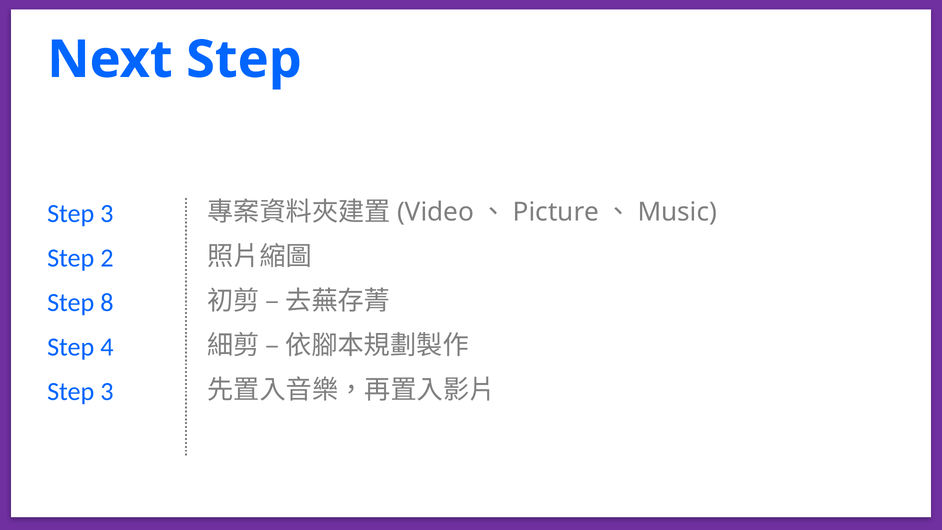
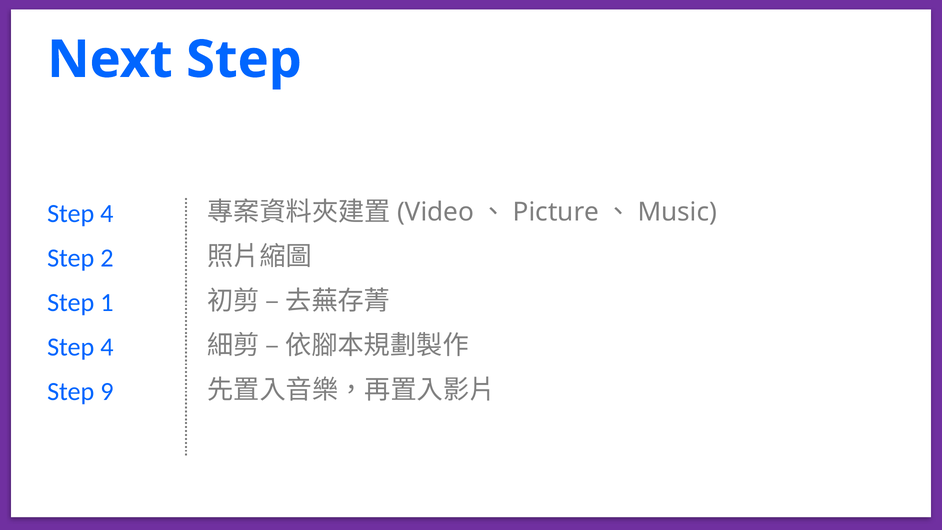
3 at (107, 214): 3 -> 4
8: 8 -> 1
3 at (107, 391): 3 -> 9
